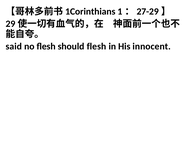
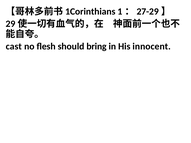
said: said -> cast
should flesh: flesh -> bring
